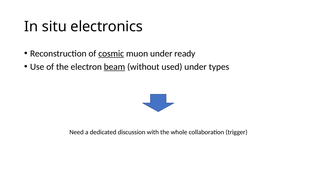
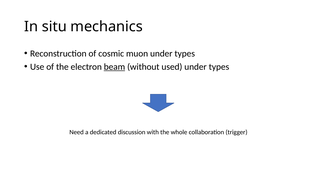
electronics: electronics -> mechanics
cosmic underline: present -> none
muon under ready: ready -> types
